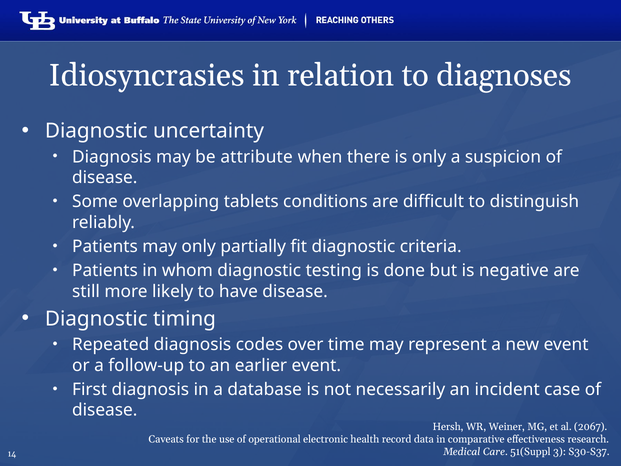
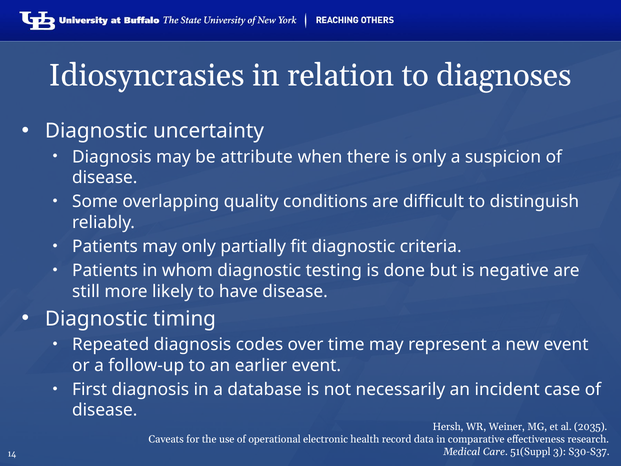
tablets: tablets -> quality
2067: 2067 -> 2035
